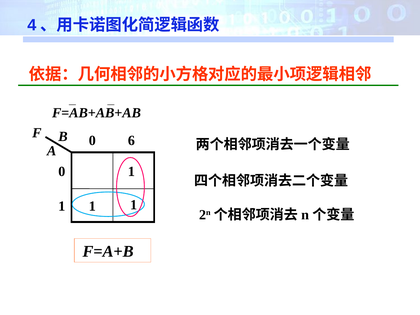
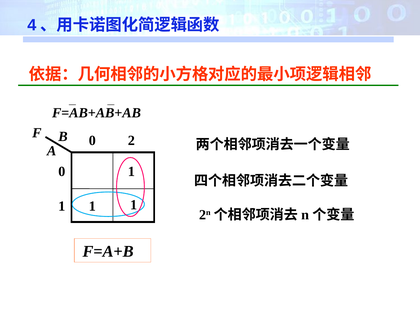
6: 6 -> 2
